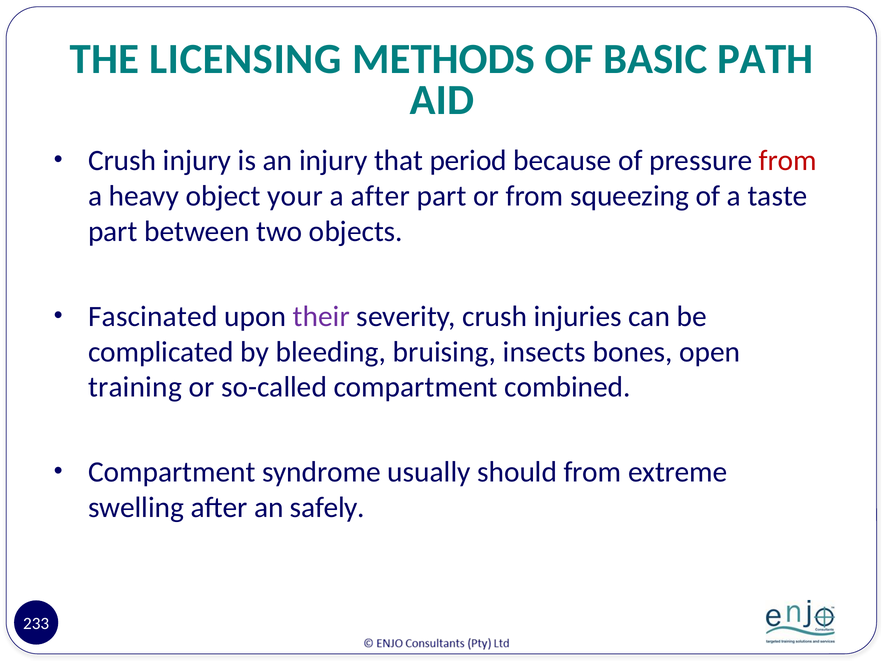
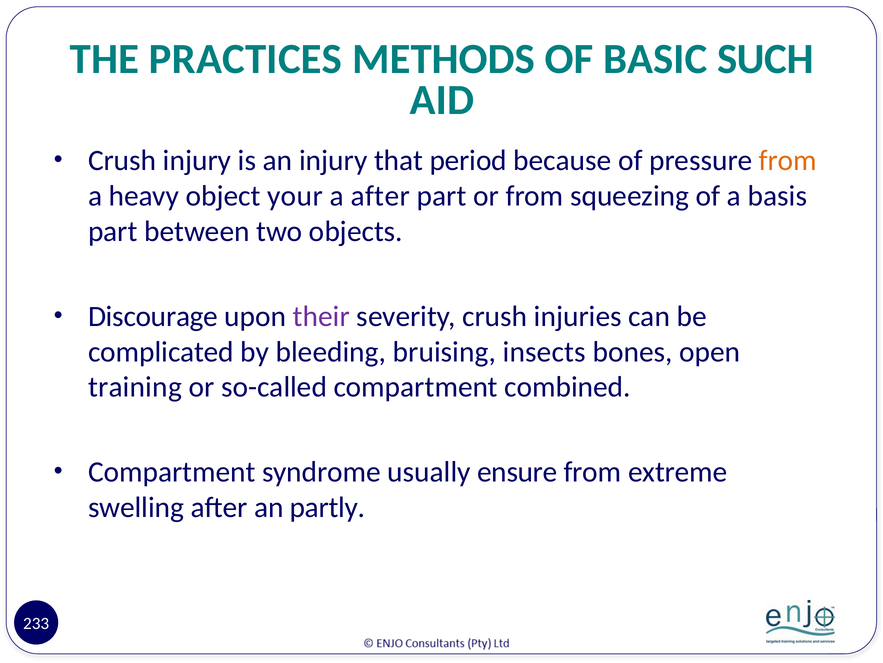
LICENSING: LICENSING -> PRACTICES
PATH: PATH -> SUCH
from at (788, 161) colour: red -> orange
taste: taste -> basis
Fascinated: Fascinated -> Discourage
should: should -> ensure
safely: safely -> partly
